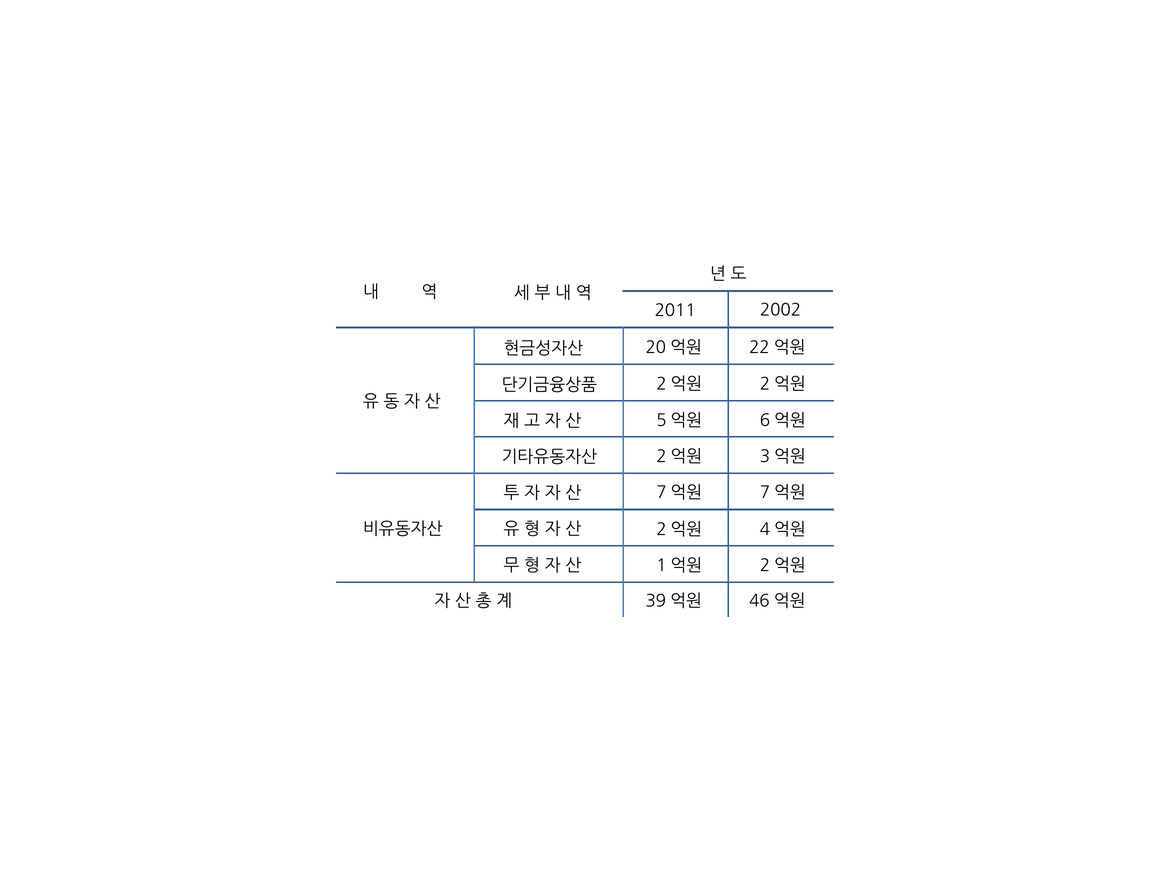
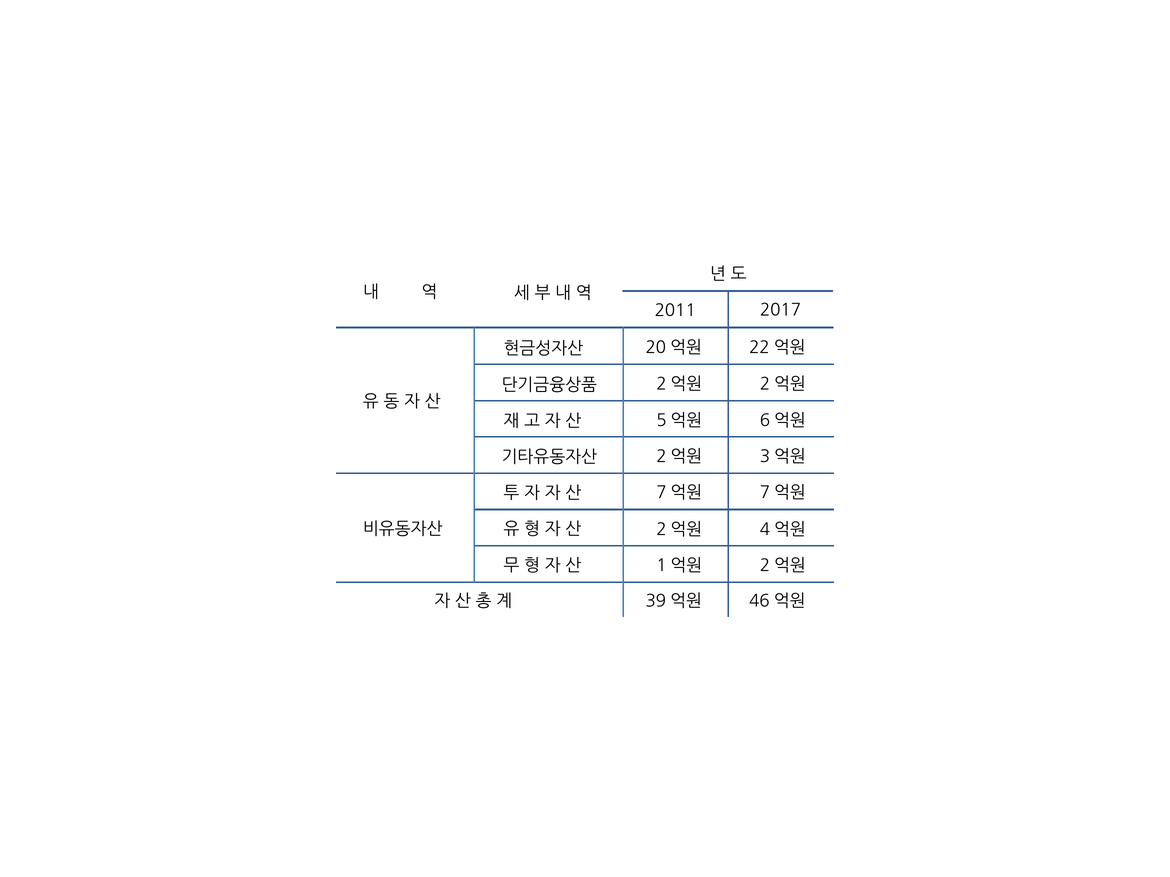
2002: 2002 -> 2017
